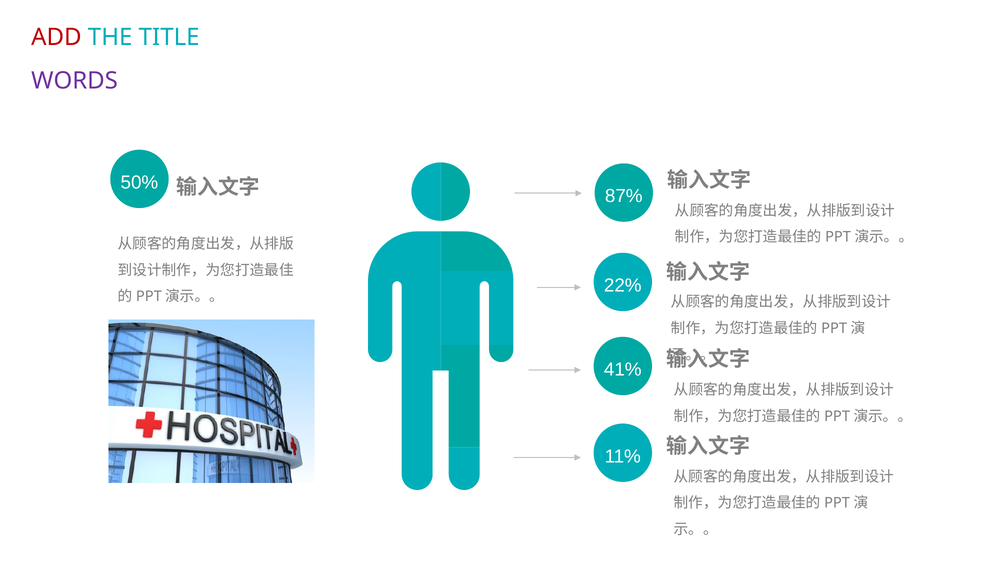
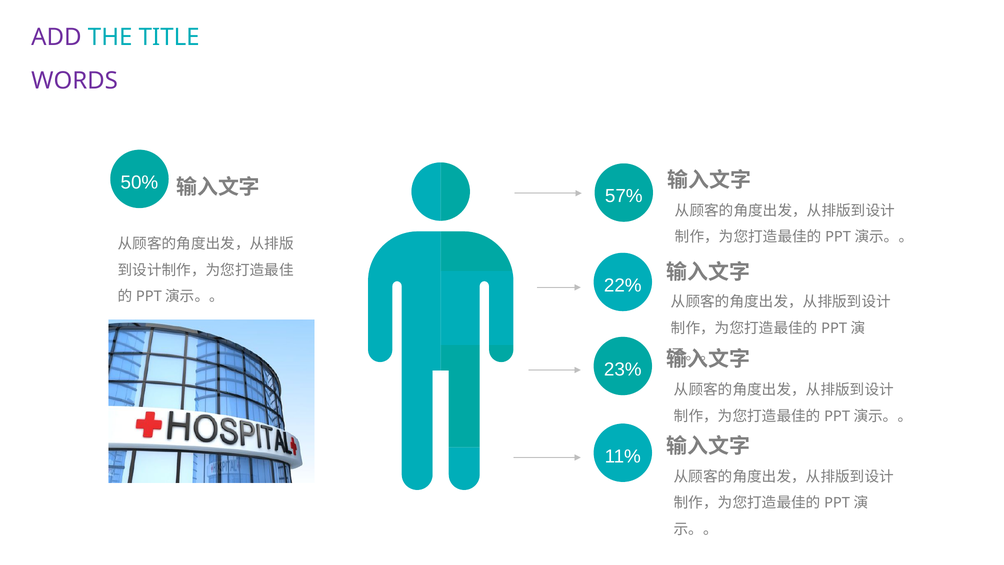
ADD colour: red -> purple
87%: 87% -> 57%
41%: 41% -> 23%
